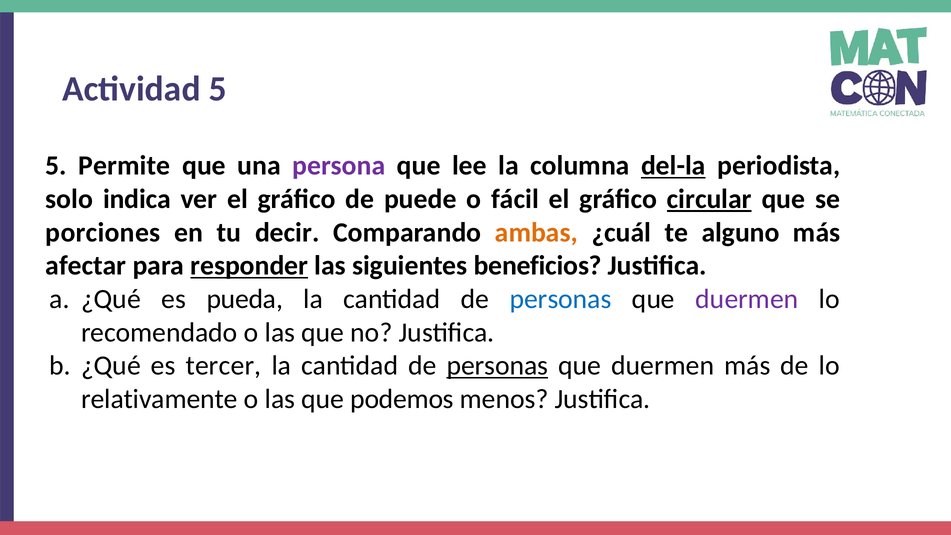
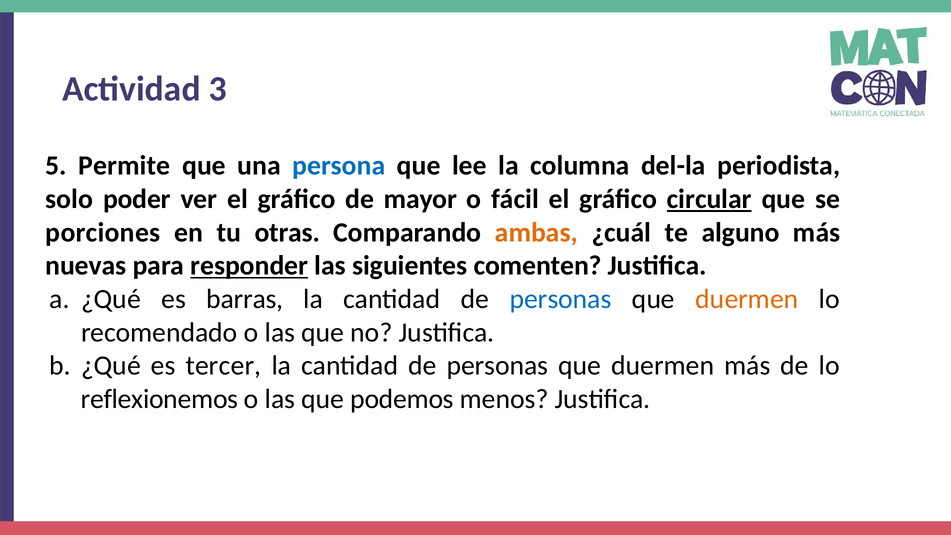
Actividad 5: 5 -> 3
persona colour: purple -> blue
del-la underline: present -> none
indica: indica -> poder
puede: puede -> mayor
decir: decir -> otras
afectar: afectar -> nuevas
beneficios: beneficios -> comenten
pueda: pueda -> barras
duermen at (747, 299) colour: purple -> orange
personas at (497, 366) underline: present -> none
relativamente: relativamente -> reflexionemos
